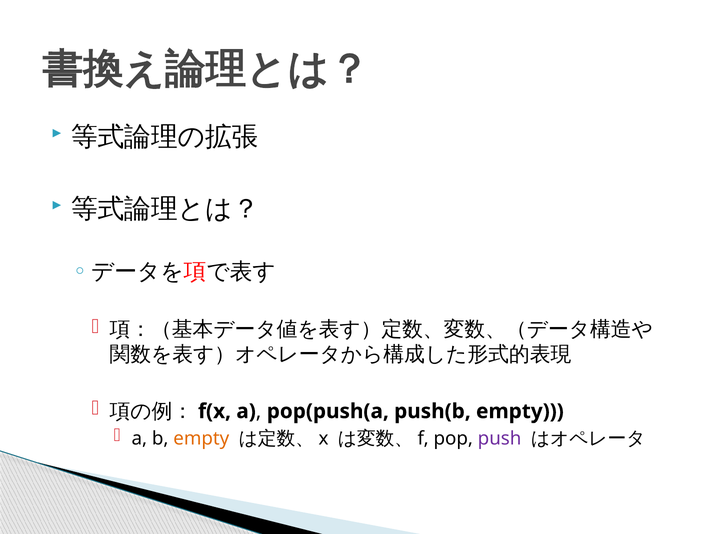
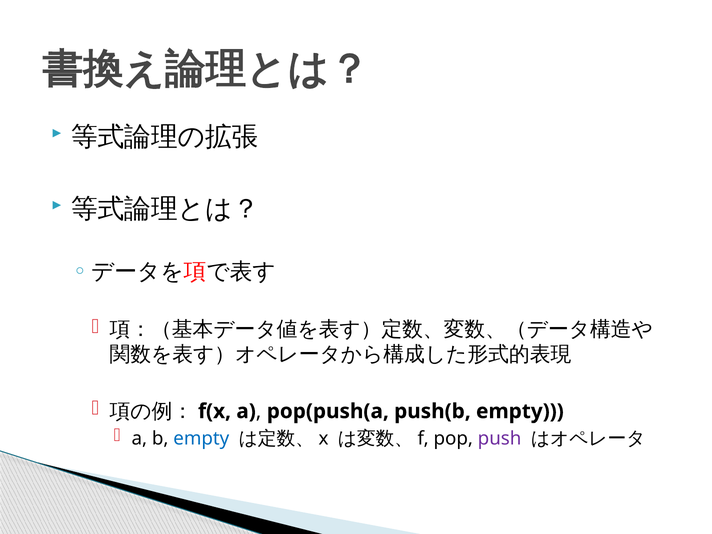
empty at (201, 438) colour: orange -> blue
